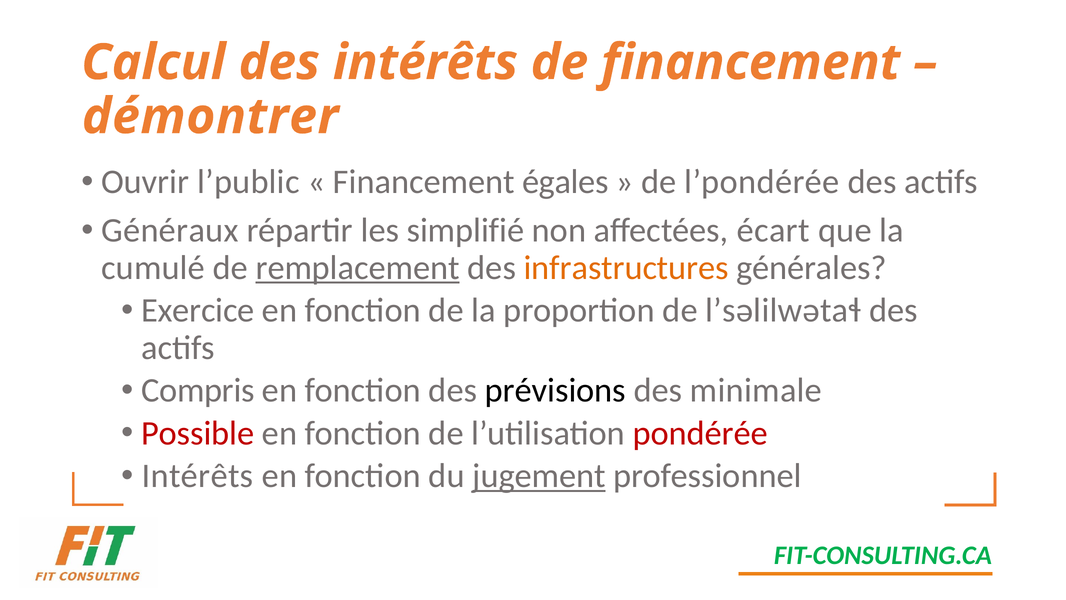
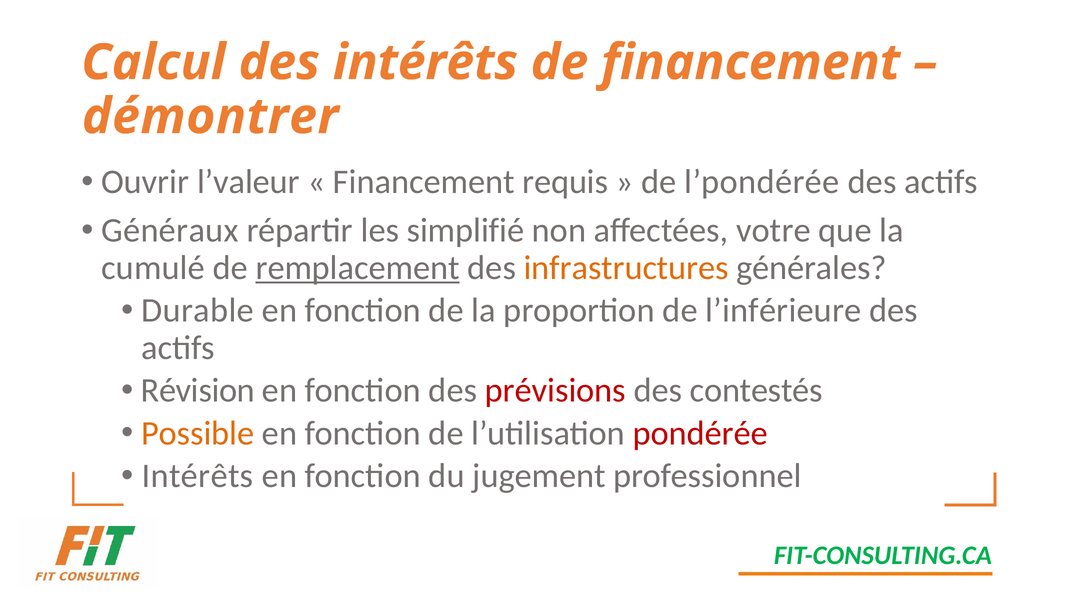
l’public: l’public -> l’valeur
égales: égales -> requis
écart: écart -> votre
Exercice: Exercice -> Durable
l’səlilwətaɬ: l’səlilwətaɬ -> l’inférieure
Compris: Compris -> Révision
prévisions colour: black -> red
minimale: minimale -> contestés
Possible colour: red -> orange
jugement underline: present -> none
